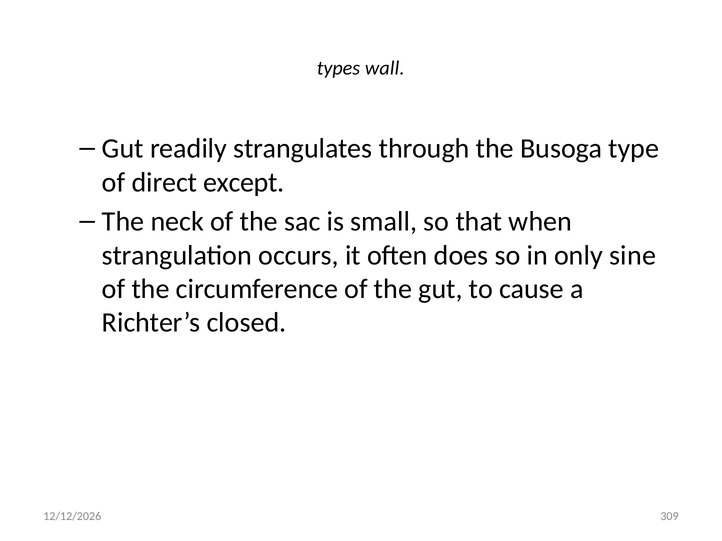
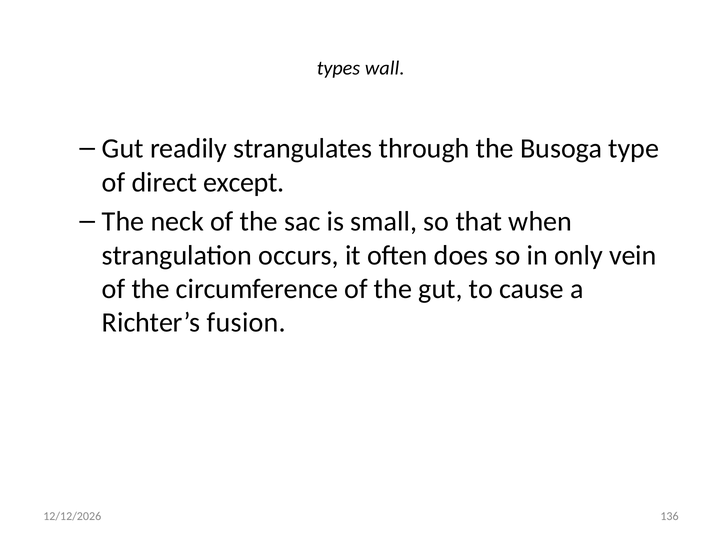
sine: sine -> vein
closed: closed -> fusion
309: 309 -> 136
